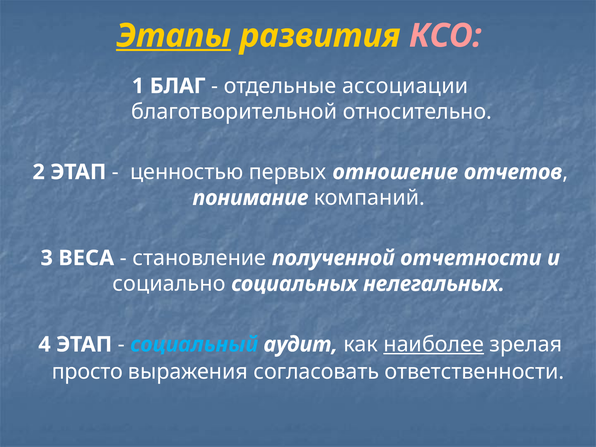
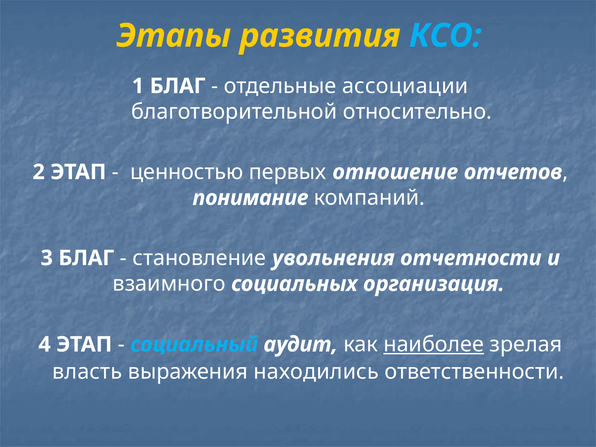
Этапы underline: present -> none
КСО colour: pink -> light blue
3 ВЕСА: ВЕСА -> БЛАГ
полученной: полученной -> увольнения
социально: социально -> взаимного
нелегальных: нелегальных -> организация
просто: просто -> власть
согласовать: согласовать -> находились
